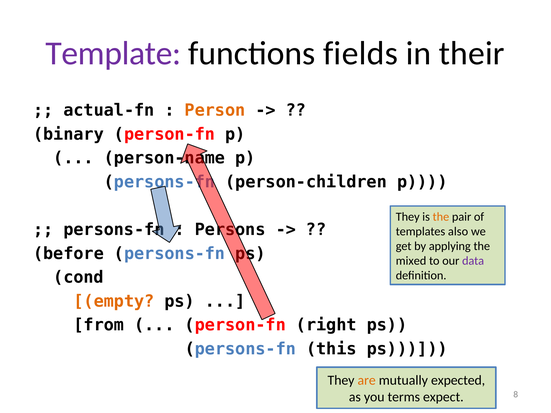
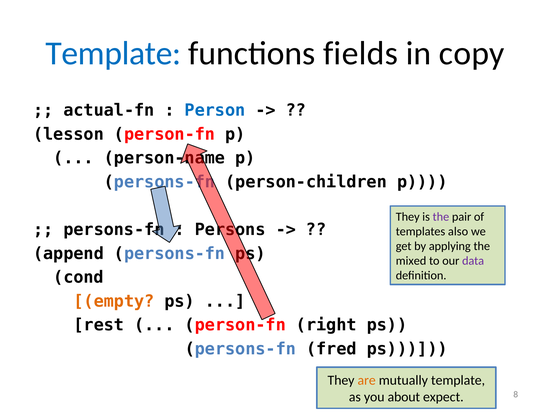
Template at (113, 53) colour: purple -> blue
their: their -> copy
Person colour: orange -> blue
binary: binary -> lesson
the at (441, 217) colour: orange -> purple
before: before -> append
from: from -> rest
this: this -> fred
mutually expected: expected -> template
terms: terms -> about
